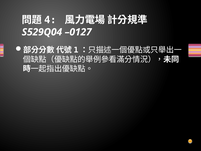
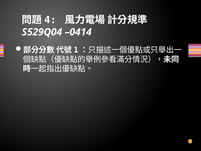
–0127: –0127 -> –0414
